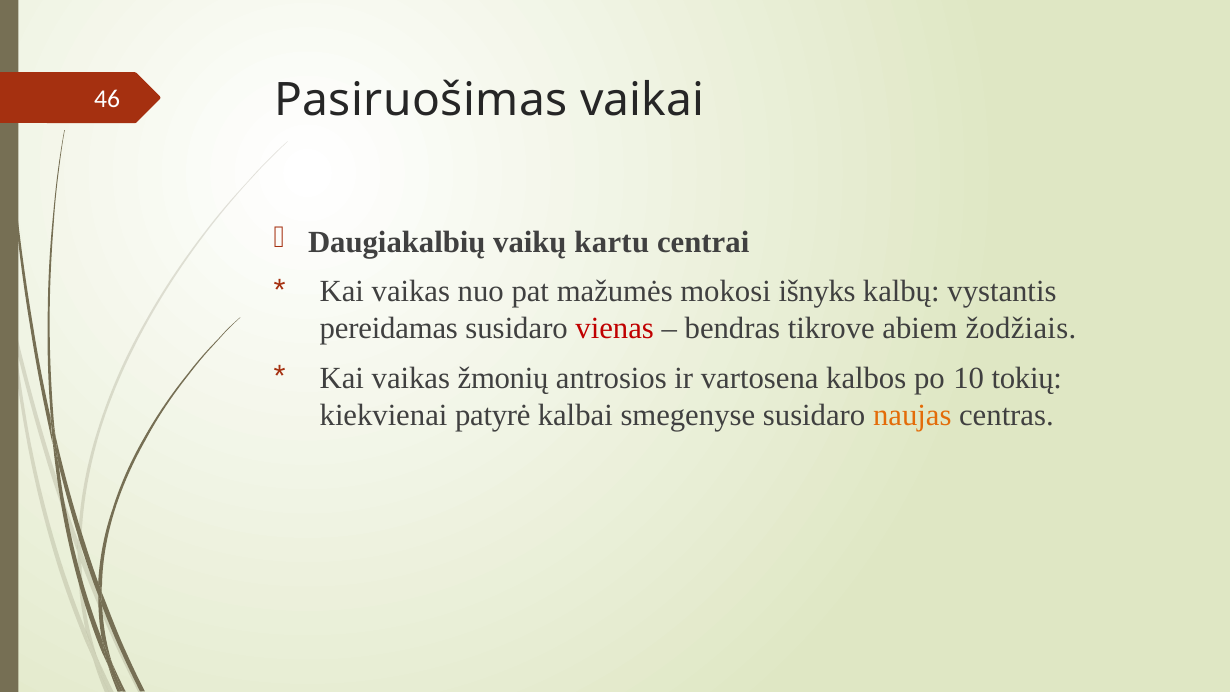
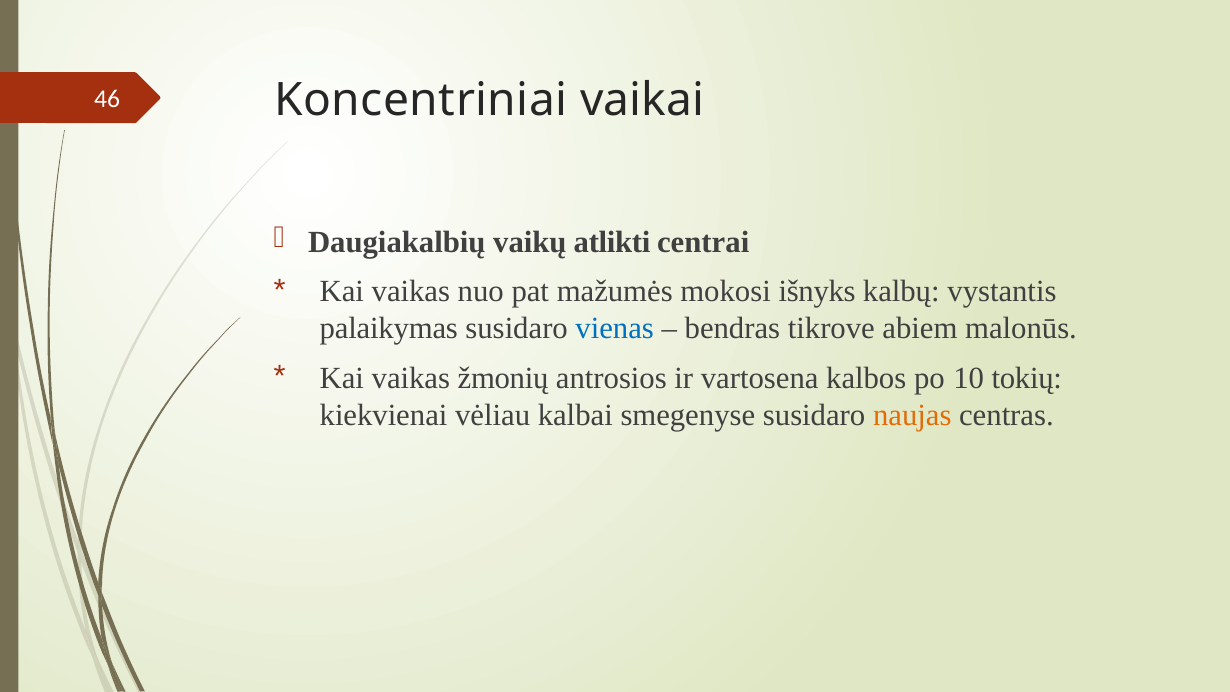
Pasiruošimas: Pasiruošimas -> Koncentriniai
kartu: kartu -> atlikti
pereidamas: pereidamas -> palaikymas
vienas colour: red -> blue
žodžiais: žodžiais -> malonūs
patyrė: patyrė -> vėliau
